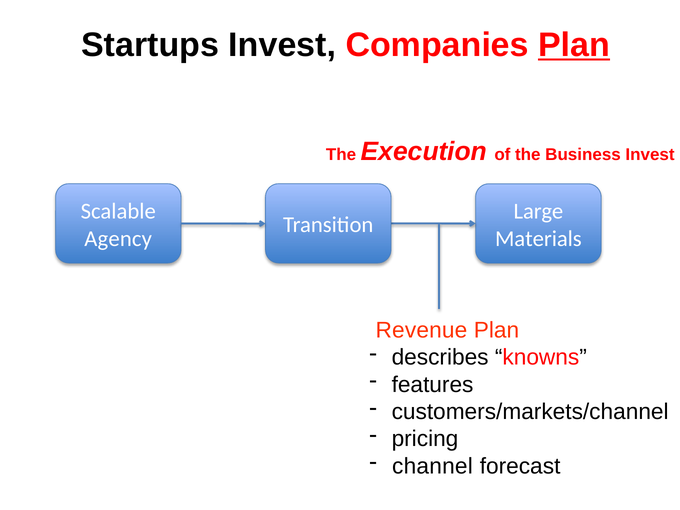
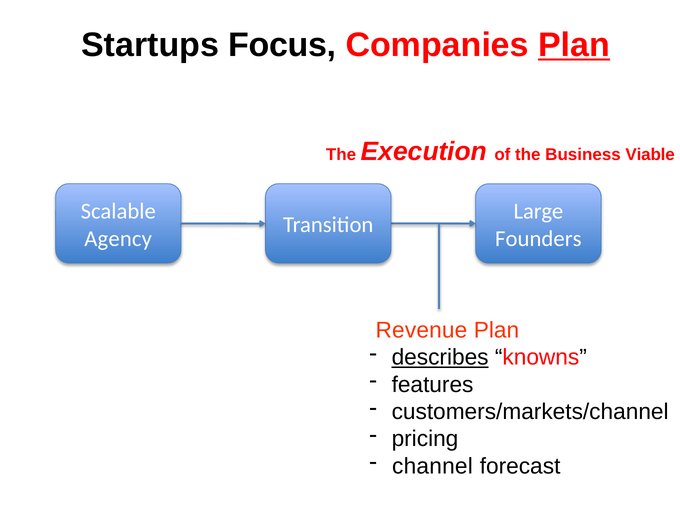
Startups Invest: Invest -> Focus
Business Invest: Invest -> Viable
Materials: Materials -> Founders
describes underline: none -> present
